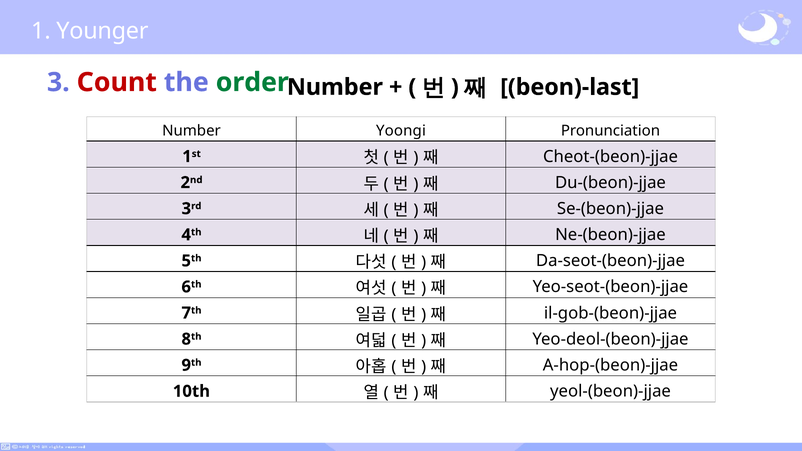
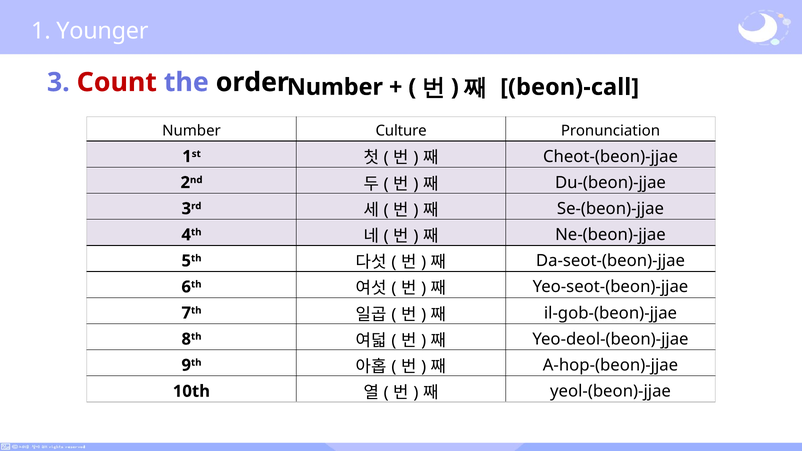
order colour: green -> black
beon)-last: beon)-last -> beon)-call
Yoongi: Yoongi -> Culture
